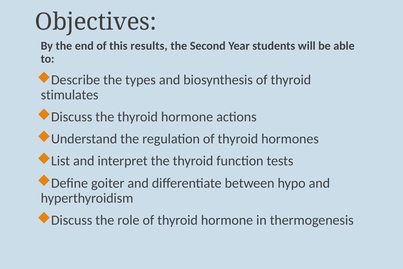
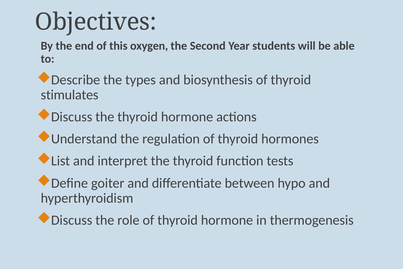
results: results -> oxygen
